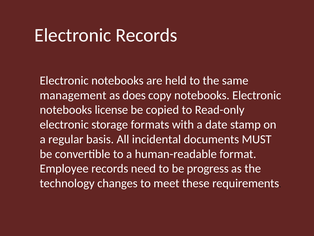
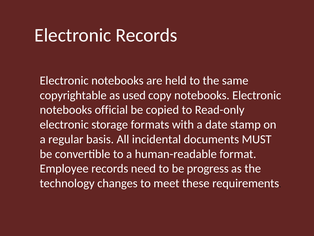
management: management -> copyrightable
does: does -> used
license: license -> official
